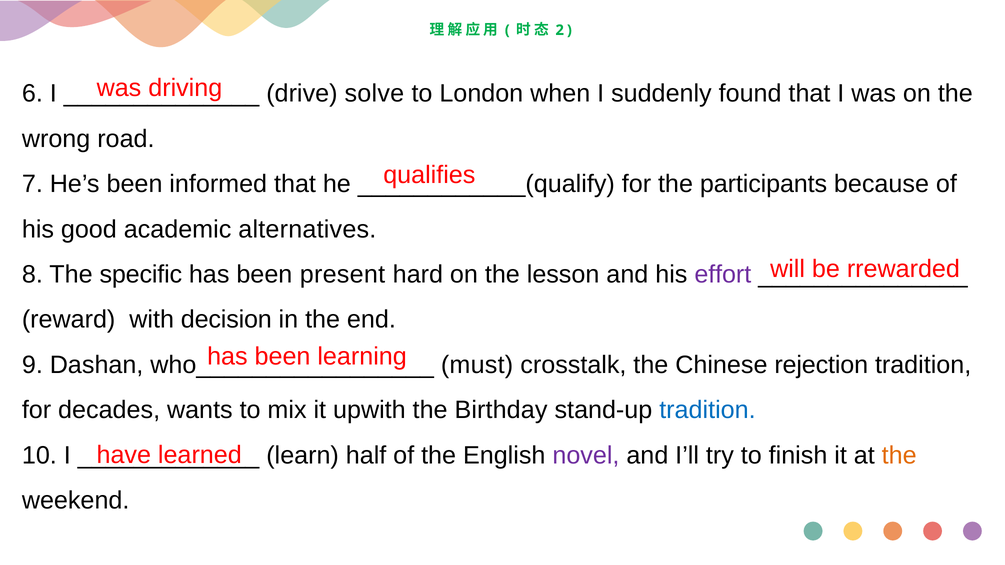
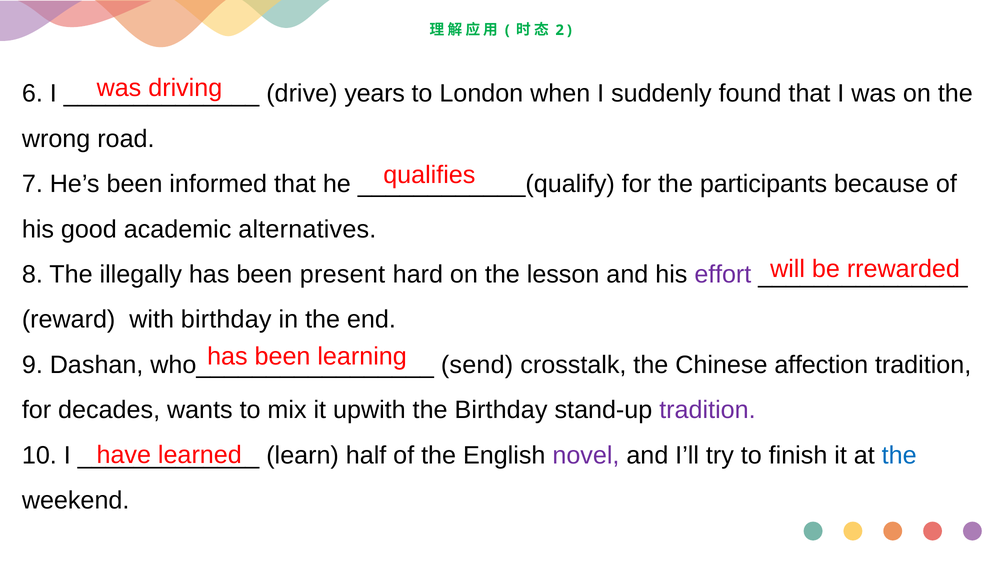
solve: solve -> years
specific: specific -> illegally
with decision: decision -> birthday
must: must -> send
rejection: rejection -> affection
tradition at (707, 410) colour: blue -> purple
the at (899, 456) colour: orange -> blue
